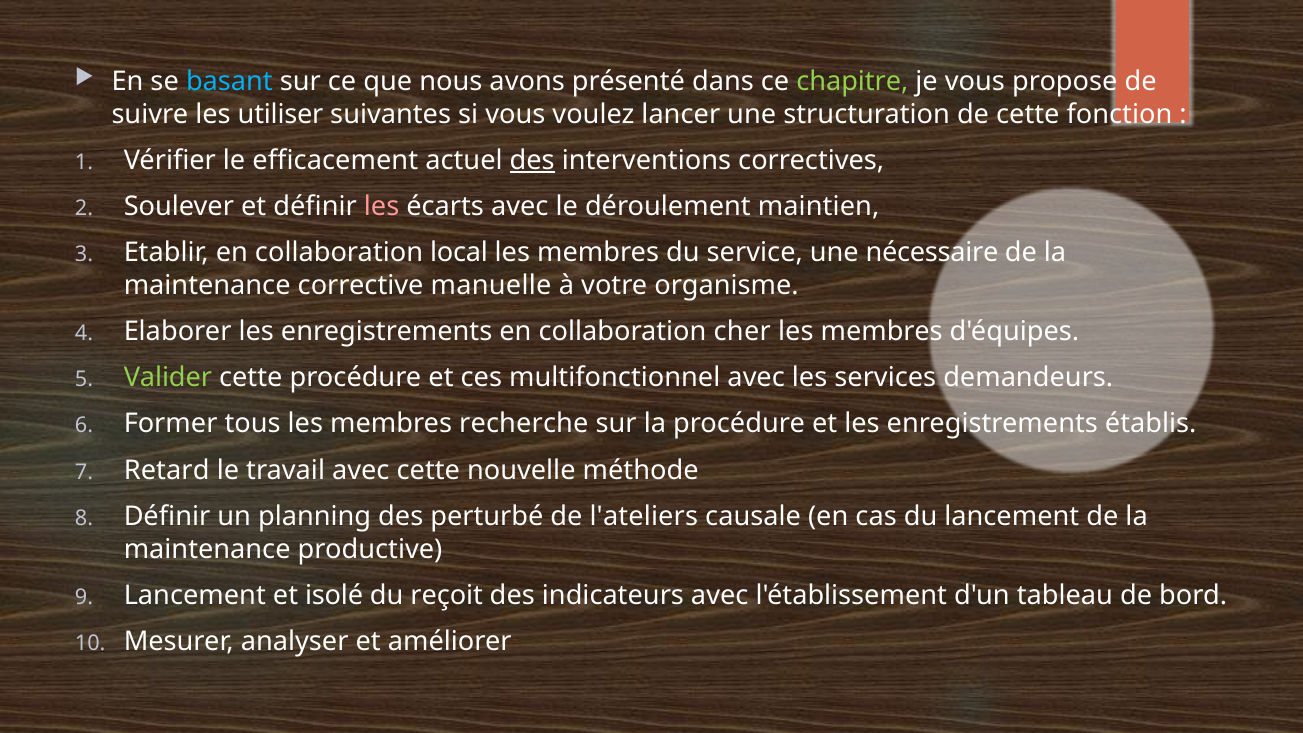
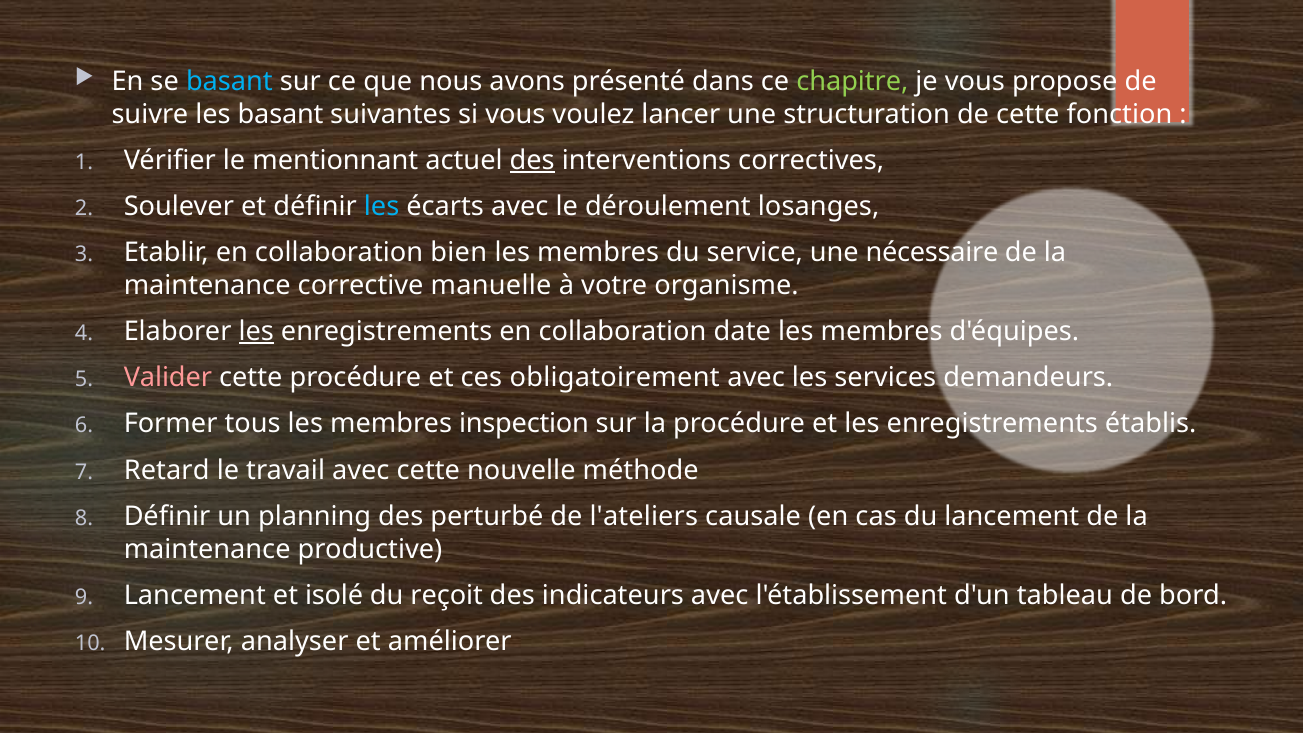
les utiliser: utiliser -> basant
efficacement: efficacement -> mentionnant
les at (382, 207) colour: pink -> light blue
maintien: maintien -> losanges
local: local -> bien
les at (256, 332) underline: none -> present
cher: cher -> date
Valider colour: light green -> pink
multifonctionnel: multifonctionnel -> obligatoirement
recherche: recherche -> inspection
